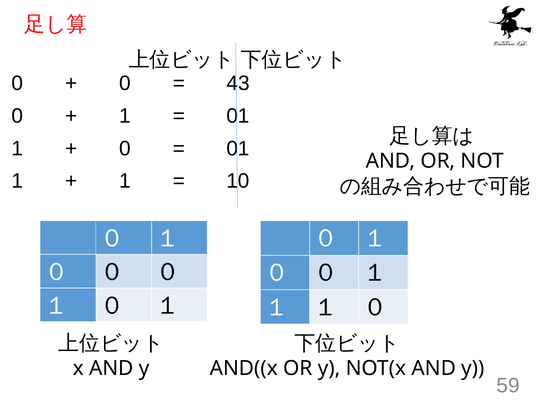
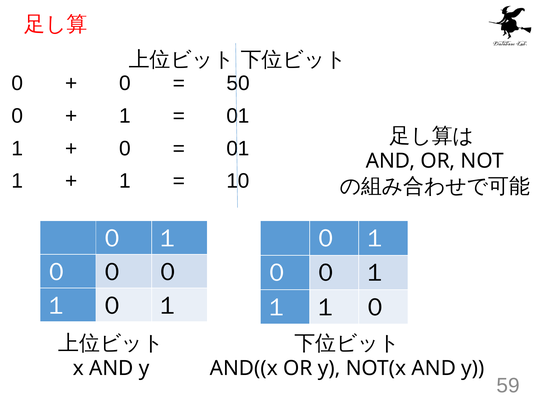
43: 43 -> 50
